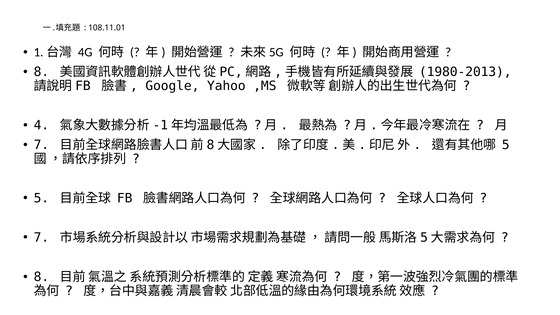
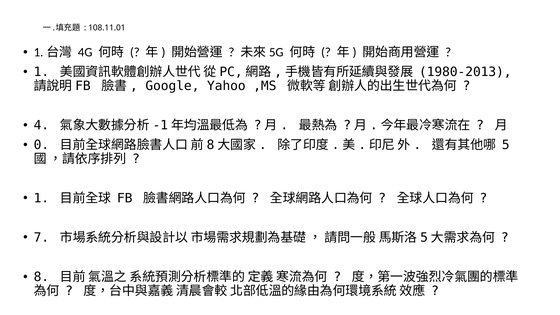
8 at (41, 72): 8 -> 1
7 at (41, 145): 7 -> 0
5 at (41, 198): 5 -> 1
